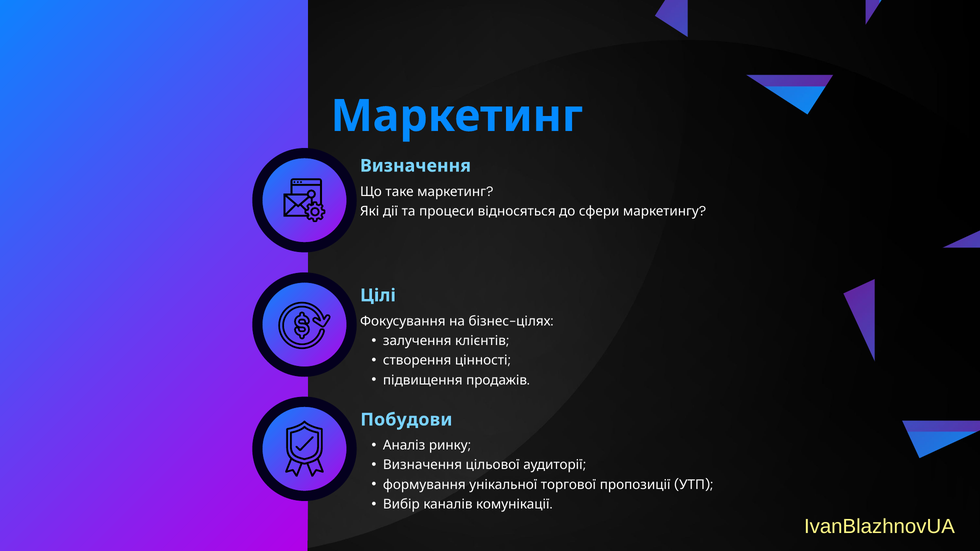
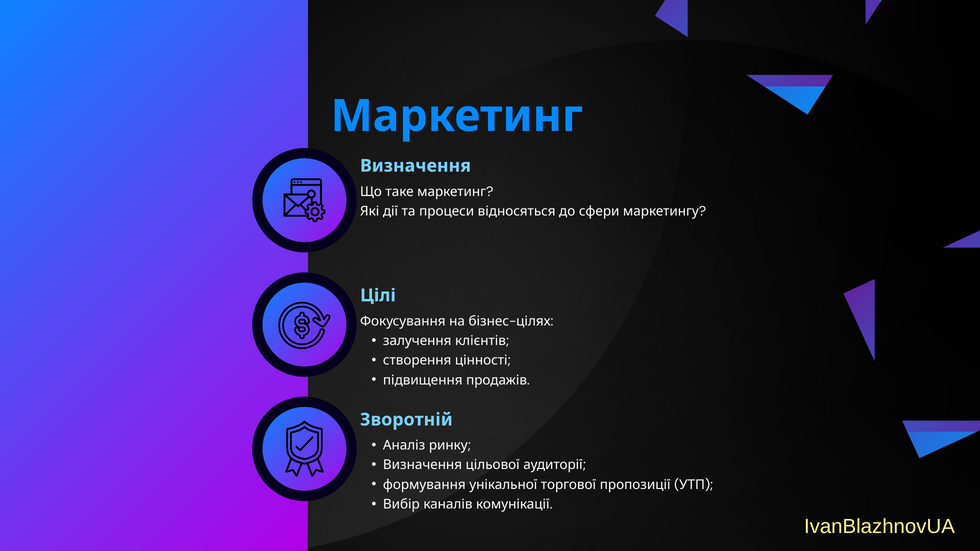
Побудови: Побудови -> Зворотній
